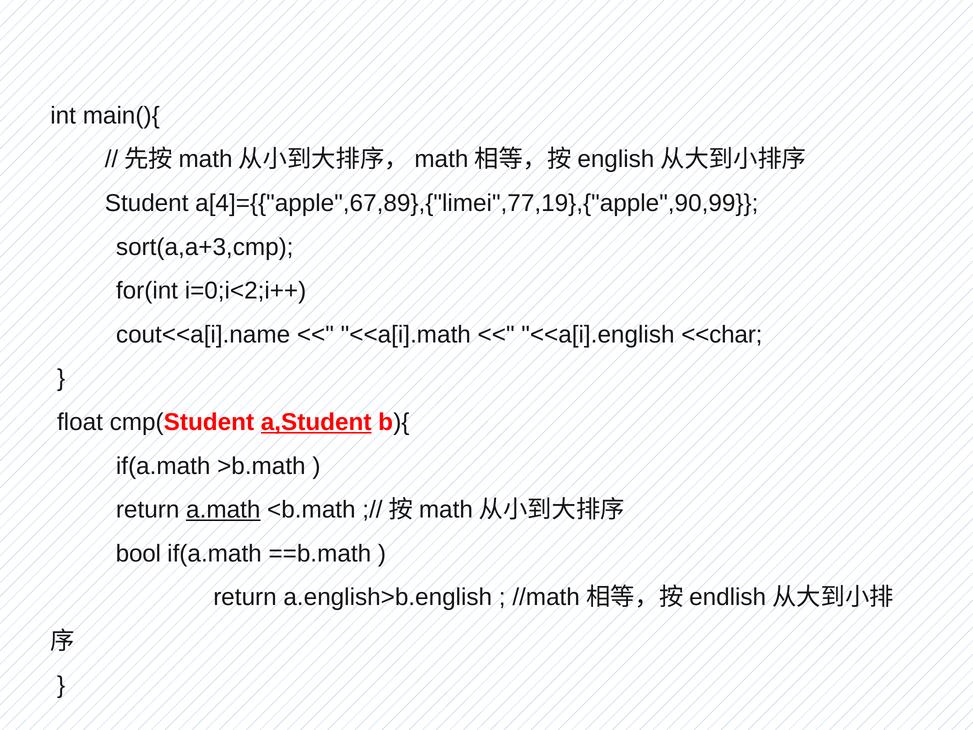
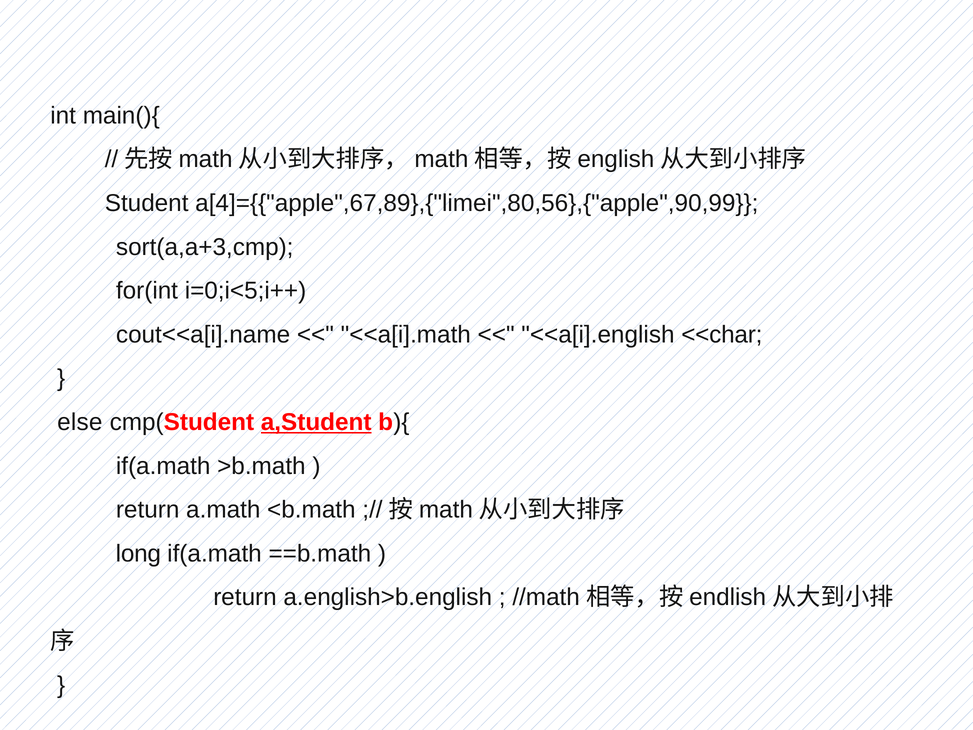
a[4]={{"apple",67,89},{"limei",77,19},{"apple",90,99: a[4]={{"apple",67,89},{"limei",77,19},{"apple",90,99 -> a[4]={{"apple",67,89},{"limei",80,56},{"apple",90,99
i=0;i<2;i++: i=0;i<2;i++ -> i=0;i<5;i++
float: float -> else
a.math underline: present -> none
bool: bool -> long
